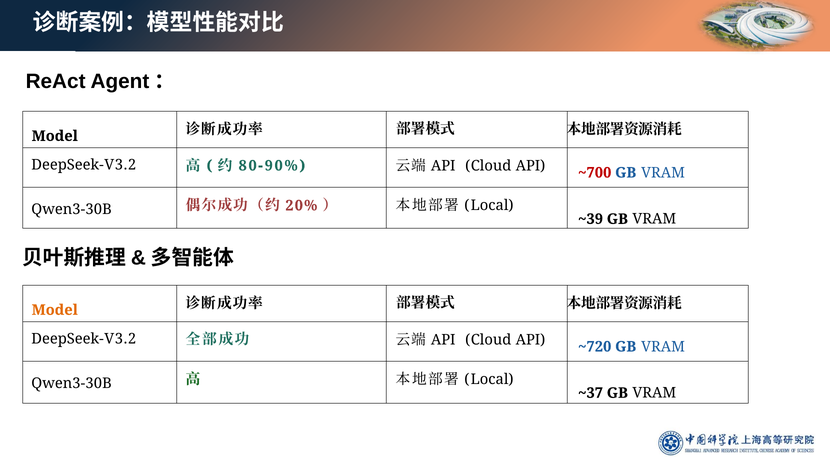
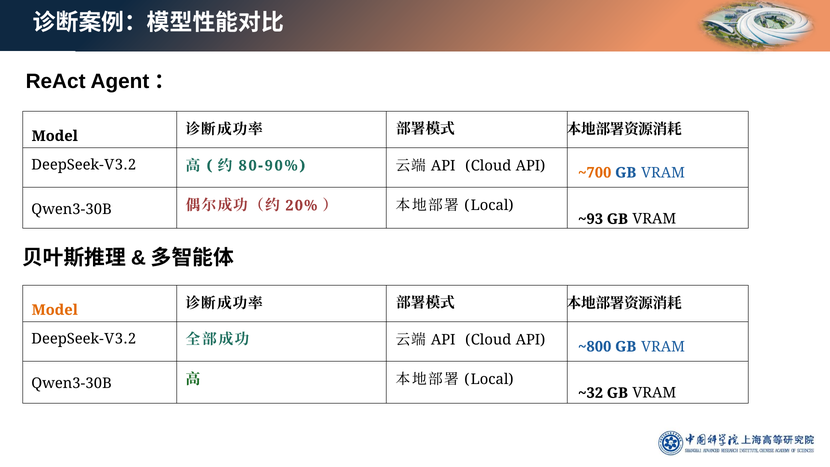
~700 colour: red -> orange
~39: ~39 -> ~93
~720: ~720 -> ~800
~37: ~37 -> ~32
